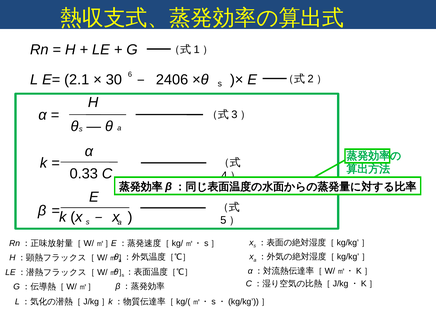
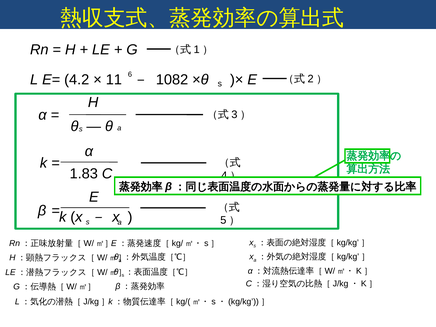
2.1: 2.1 -> 4.2
30: 30 -> 11
2406: 2406 -> 1082
0.33: 0.33 -> 1.83
